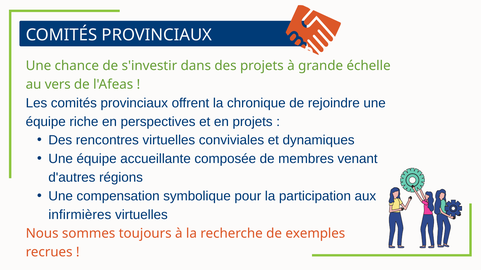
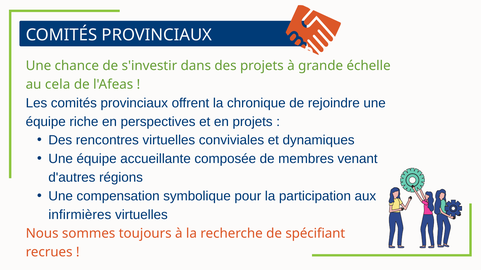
vers: vers -> cela
exemples: exemples -> spécifiant
